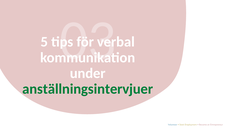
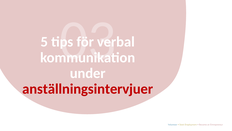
anställningsintervjuer colour: green -> red
